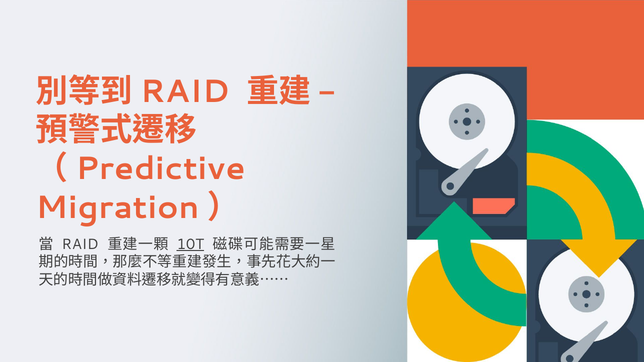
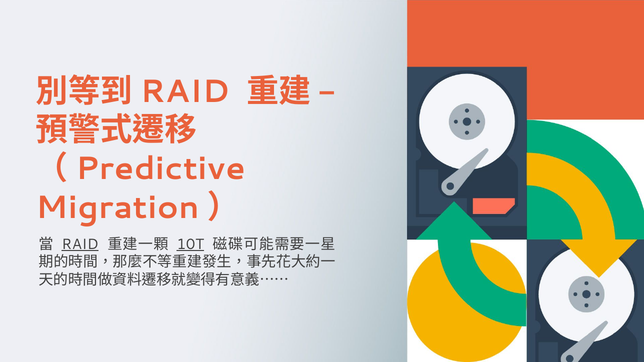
RAID underline: none -> present
